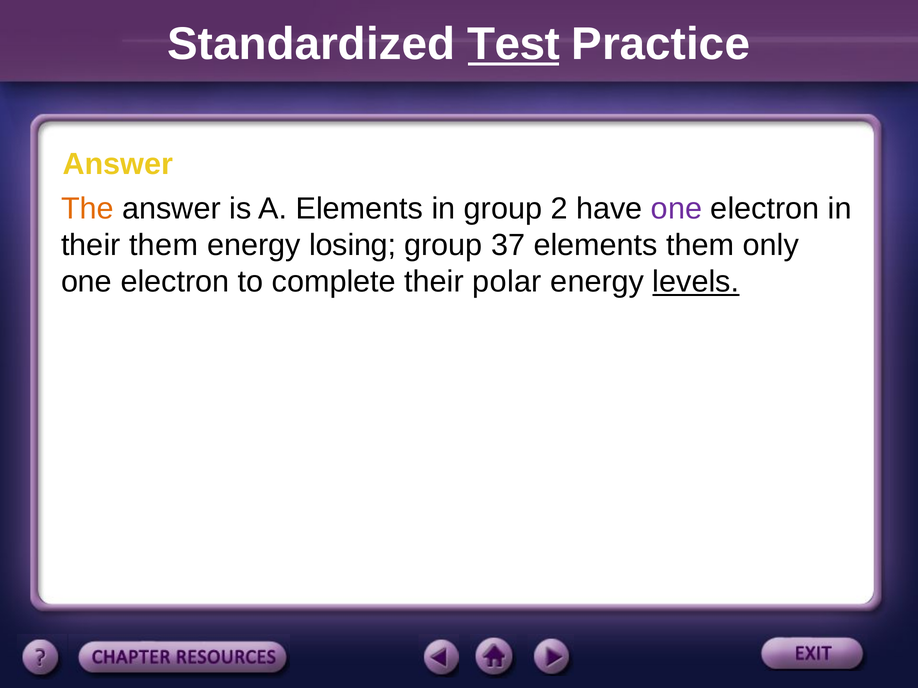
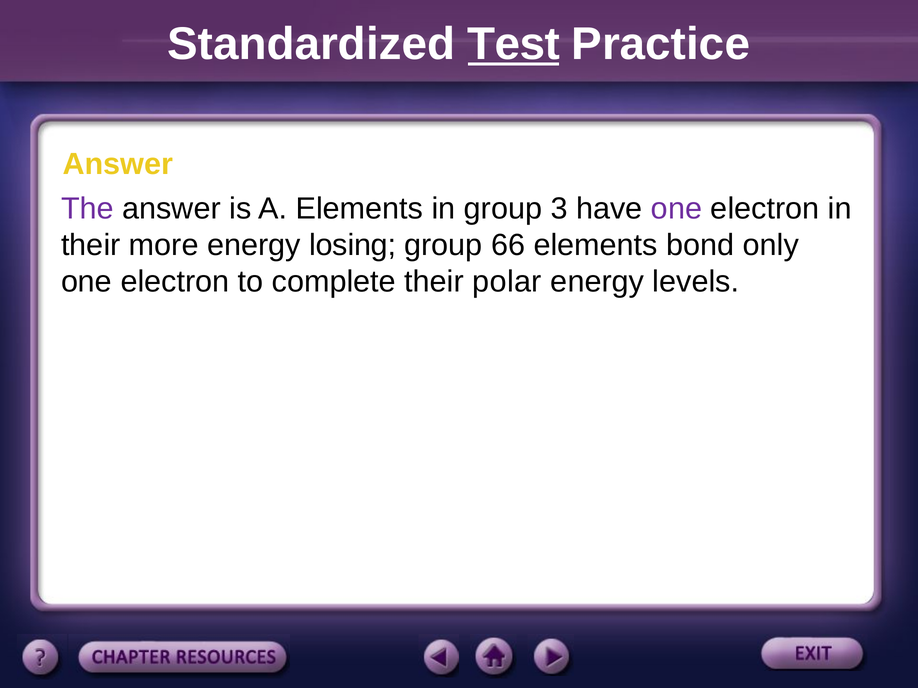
The colour: orange -> purple
2: 2 -> 3
their them: them -> more
37: 37 -> 66
elements them: them -> bond
levels underline: present -> none
